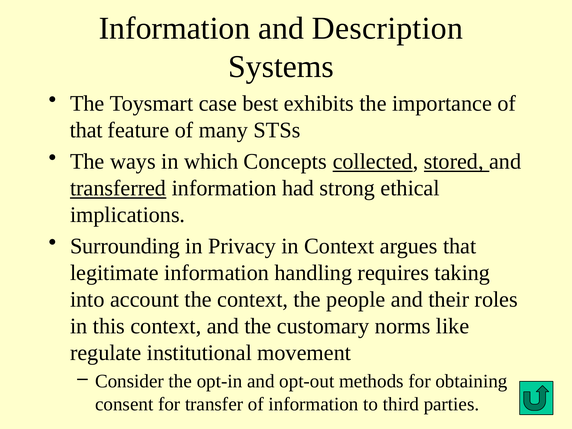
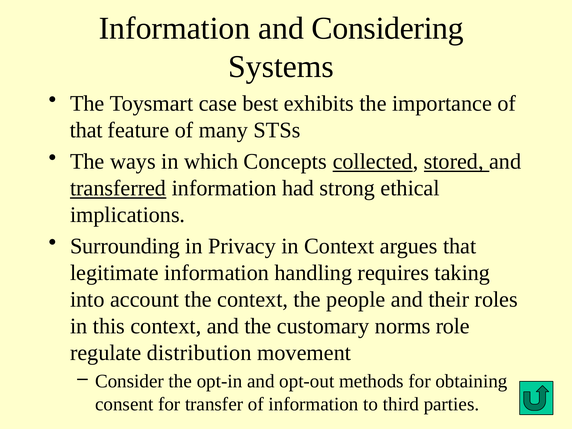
Description: Description -> Considering
like: like -> role
institutional: institutional -> distribution
